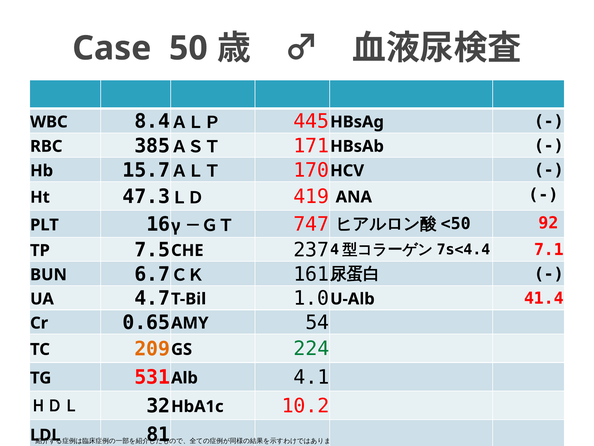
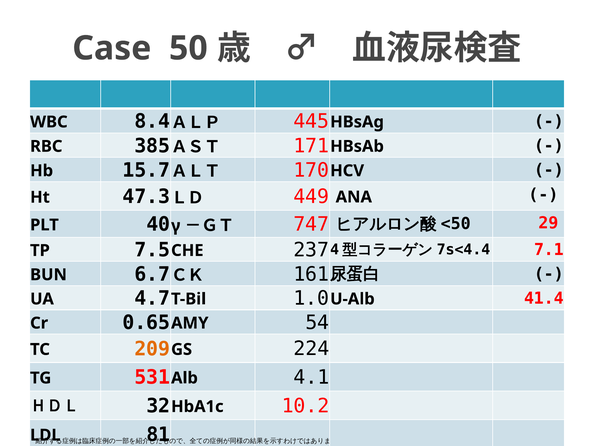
419: 419 -> 449
16: 16 -> 40
92: 92 -> 29
224 colour: green -> black
